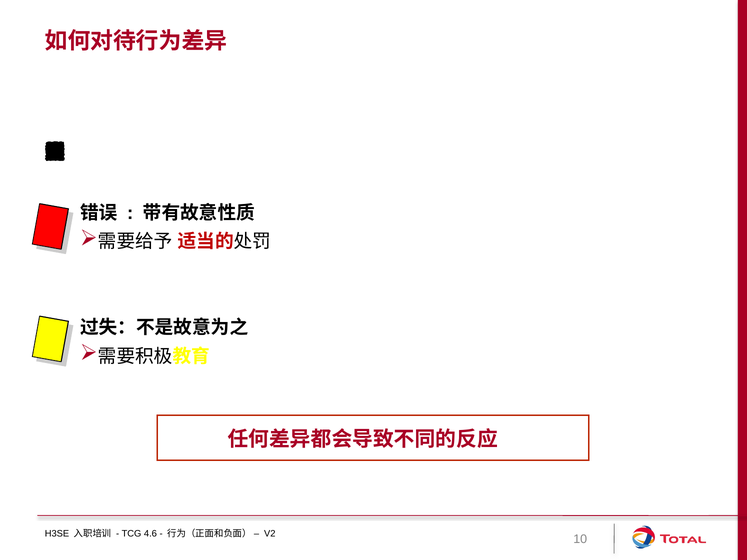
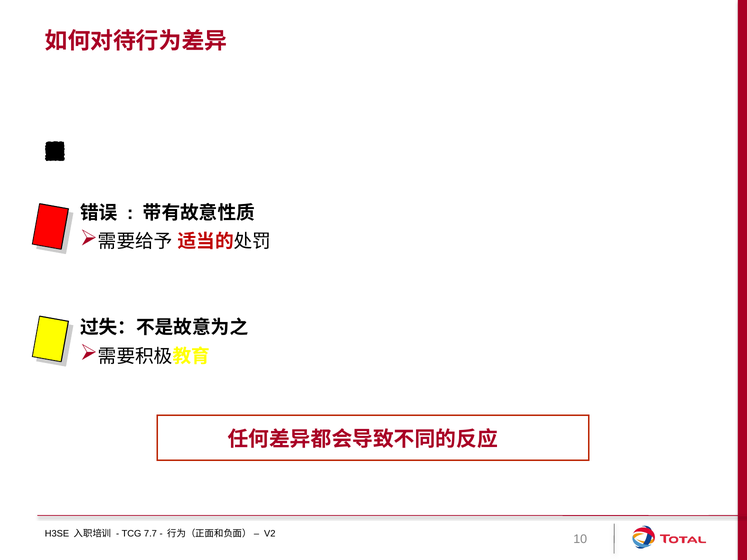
4.6: 4.6 -> 7.7
